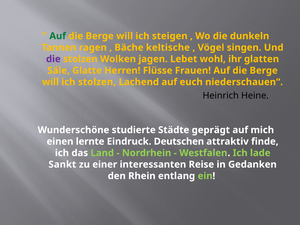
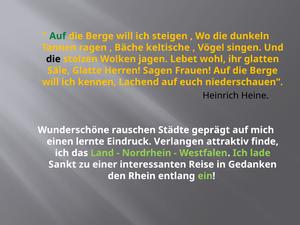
die at (53, 59) colour: purple -> black
Flüsse: Flüsse -> Sagen
ich stolzen: stolzen -> kennen
studierte: studierte -> rauschen
Deutschen: Deutschen -> Verlangen
